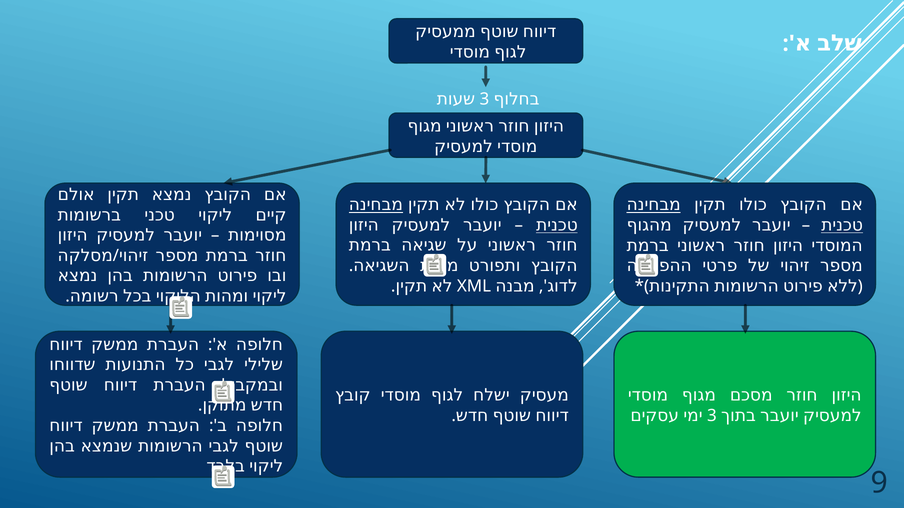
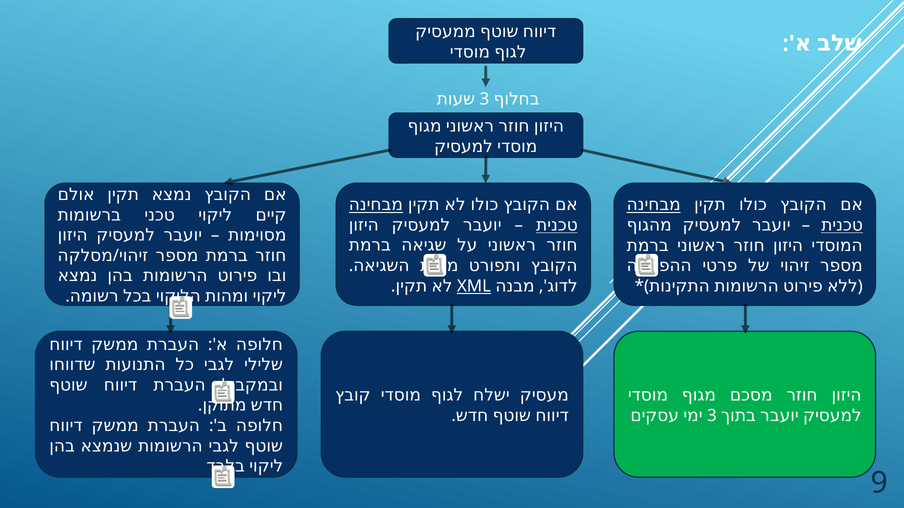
XML underline: none -> present
